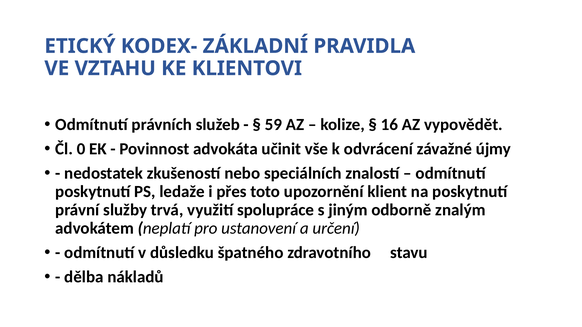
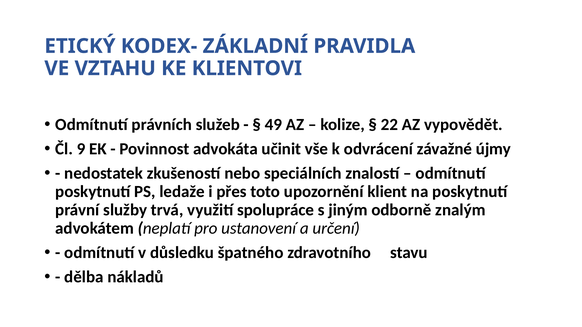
59: 59 -> 49
16: 16 -> 22
0: 0 -> 9
